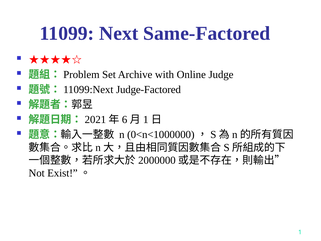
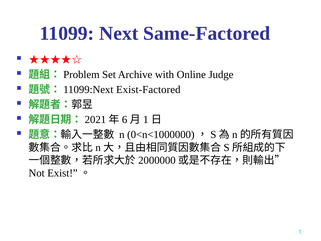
Judge-Factored: Judge-Factored -> Exist-Factored
